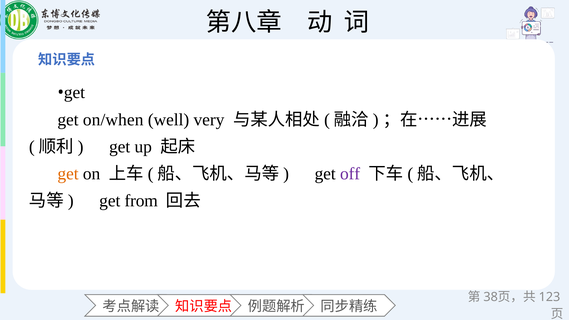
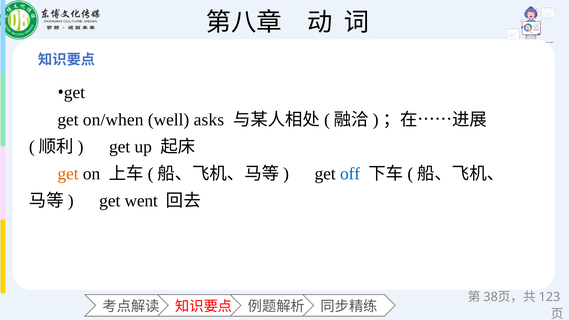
very: very -> asks
off colour: purple -> blue
from: from -> went
